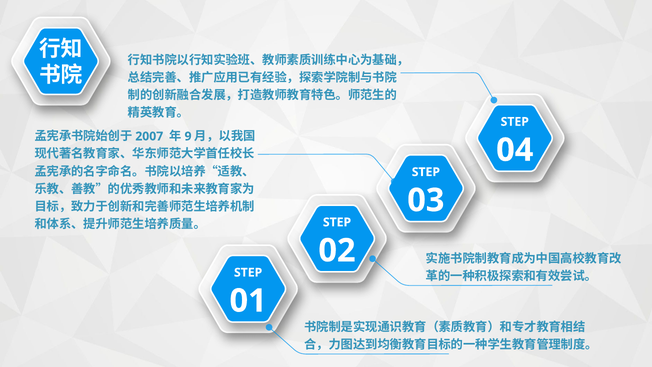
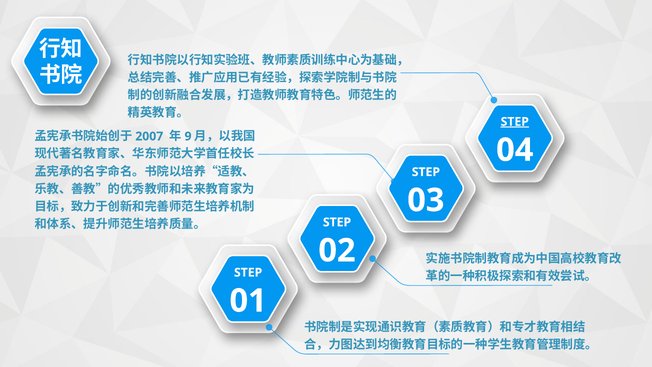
STEP at (515, 122) underline: none -> present
